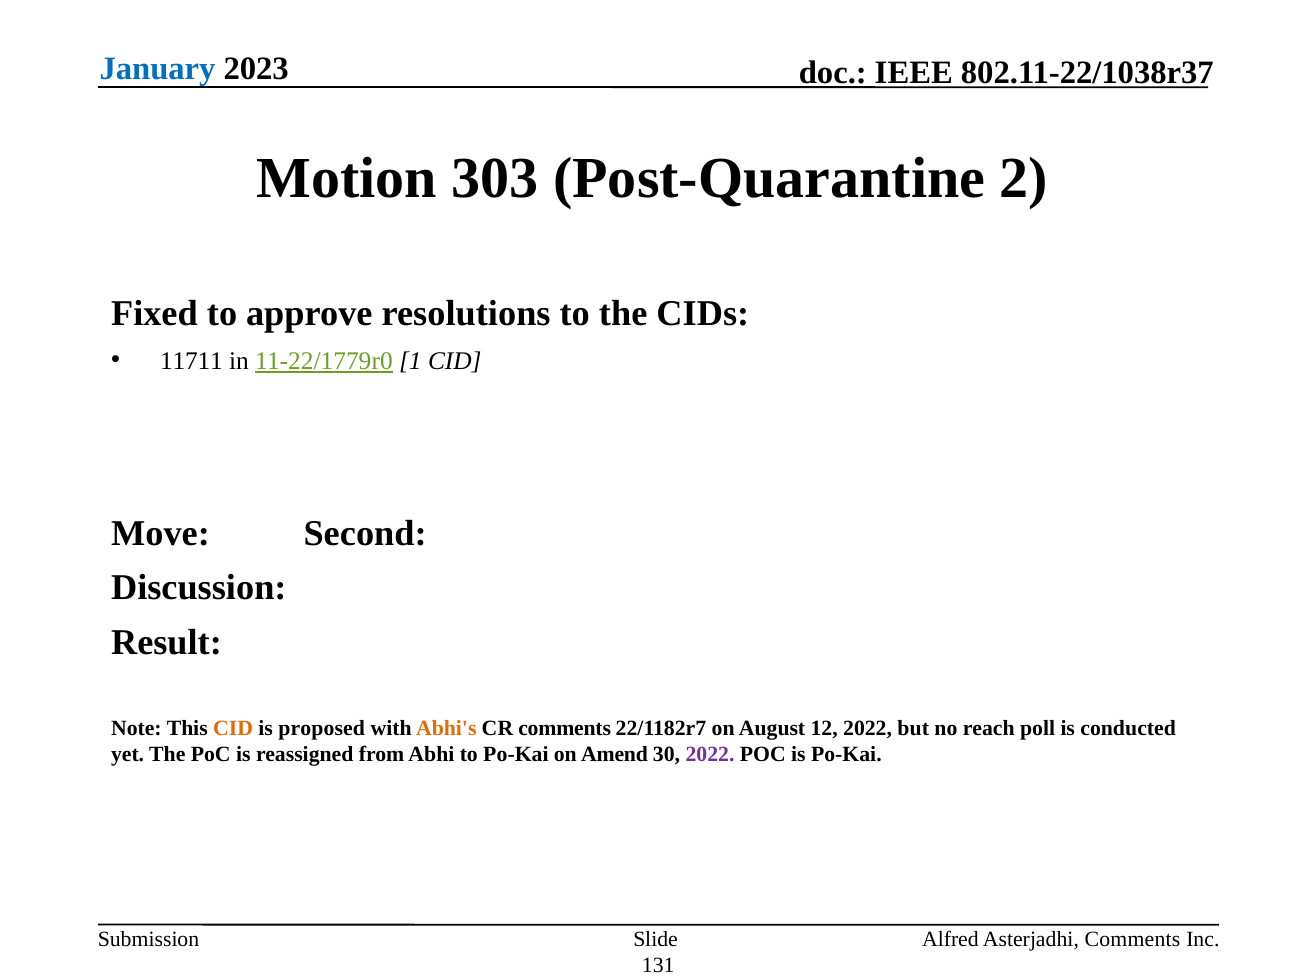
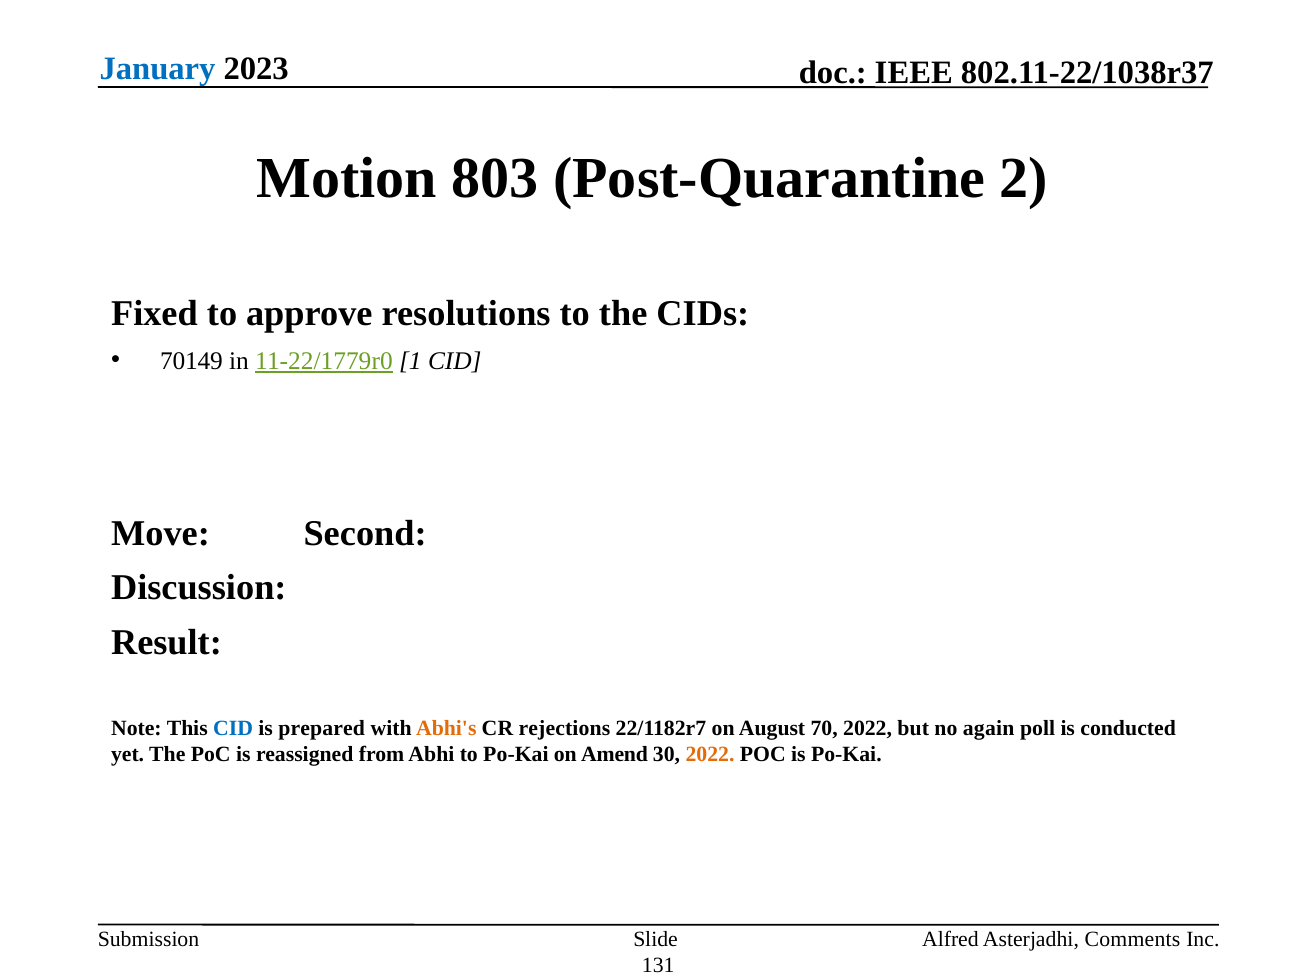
303: 303 -> 803
11711: 11711 -> 70149
CID at (233, 729) colour: orange -> blue
proposed: proposed -> prepared
CR comments: comments -> rejections
12: 12 -> 70
reach: reach -> again
2022 at (710, 755) colour: purple -> orange
